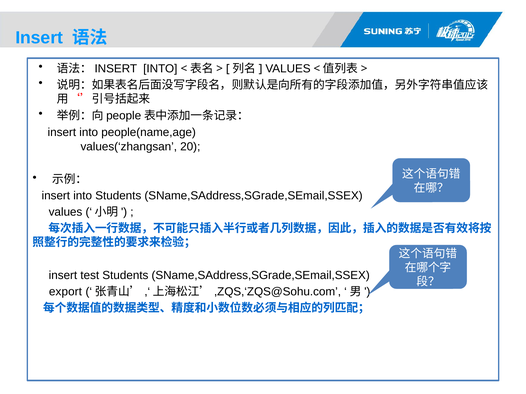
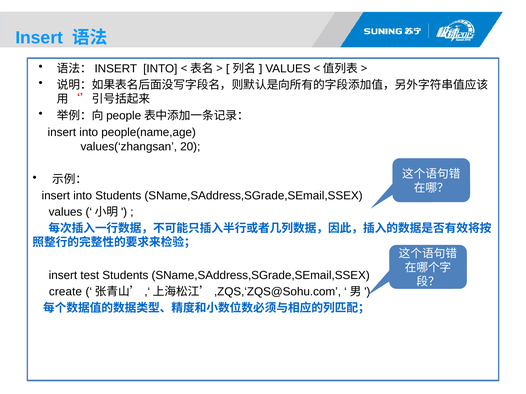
export: export -> create
